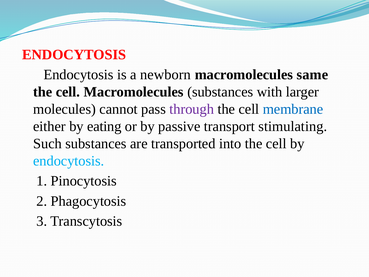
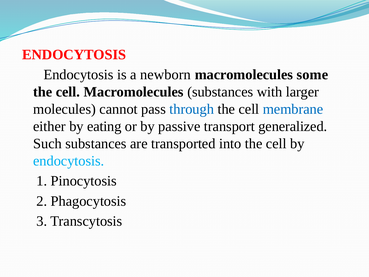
same: same -> some
through colour: purple -> blue
stimulating: stimulating -> generalized
